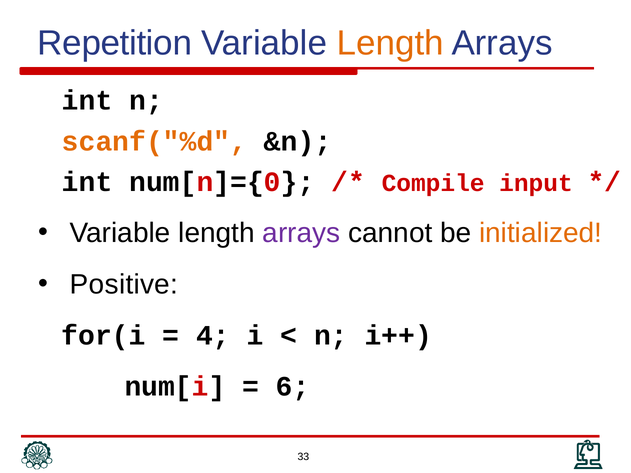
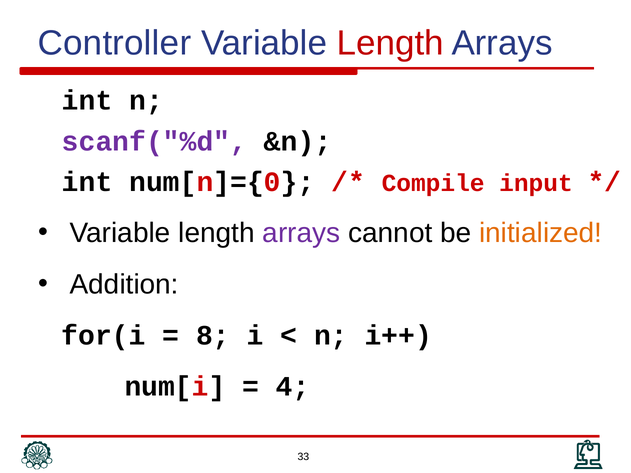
Repetition: Repetition -> Controller
Length at (390, 43) colour: orange -> red
scanf("%d colour: orange -> purple
Positive: Positive -> Addition
4 at (213, 336): 4 -> 8
6 at (293, 387): 6 -> 4
